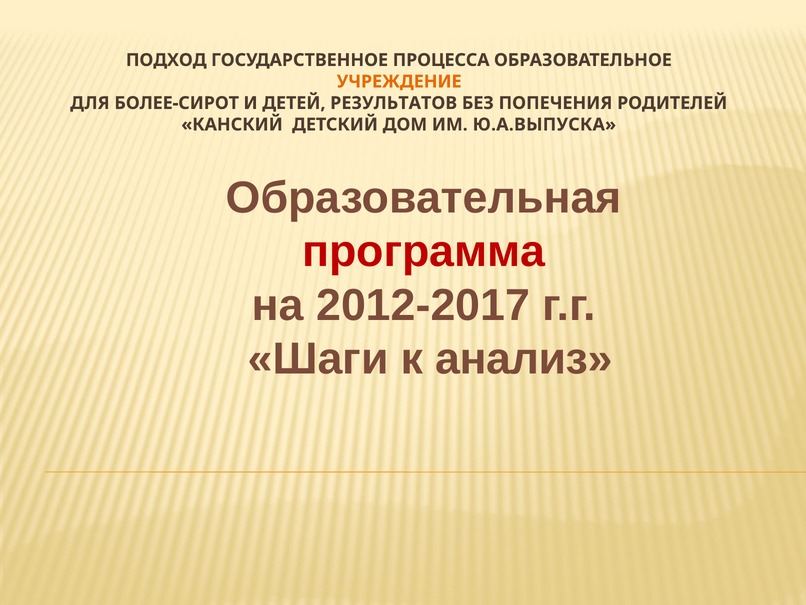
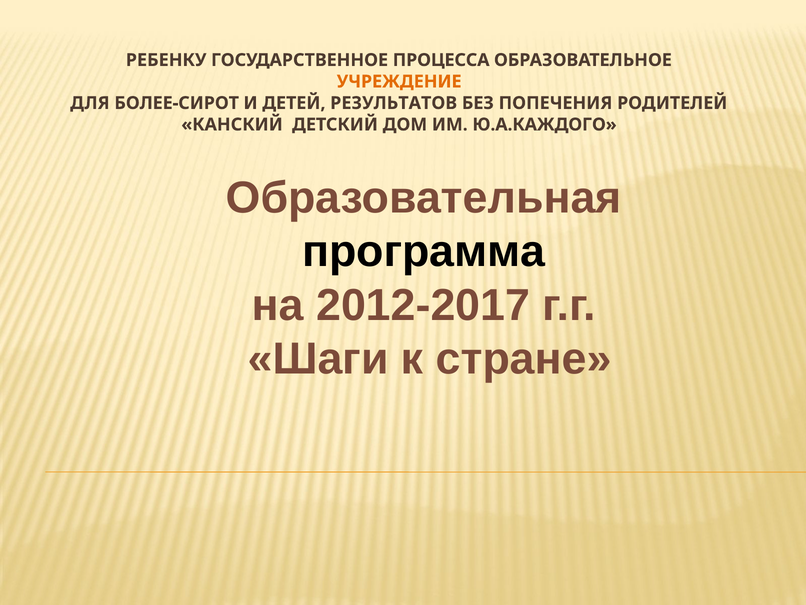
ПОДХОД: ПОДХОД -> РЕБЕНКУ
Ю.А.ВЫПУСКА: Ю.А.ВЫПУСКА -> Ю.А.КАЖДОГО
программа colour: red -> black
анализ: анализ -> стране
